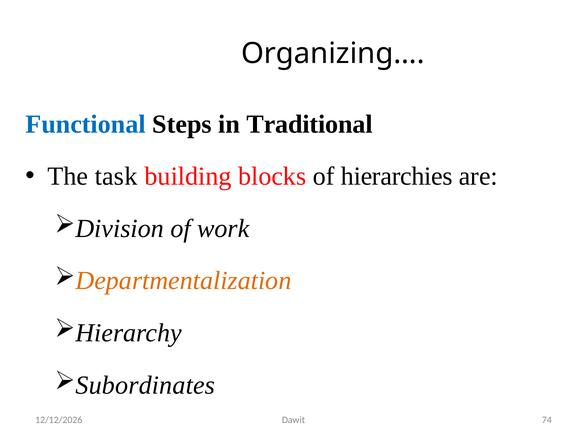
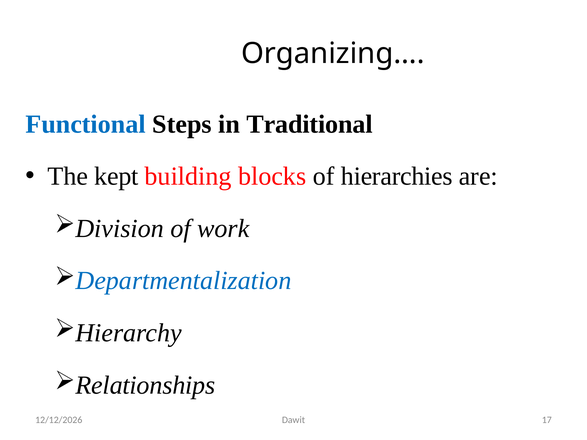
task: task -> kept
Departmentalization colour: orange -> blue
Subordinates: Subordinates -> Relationships
74: 74 -> 17
